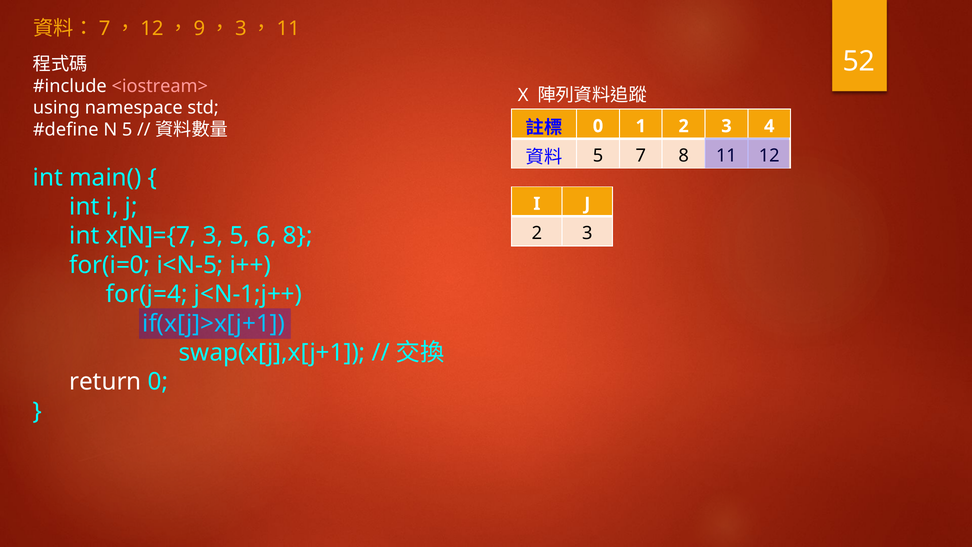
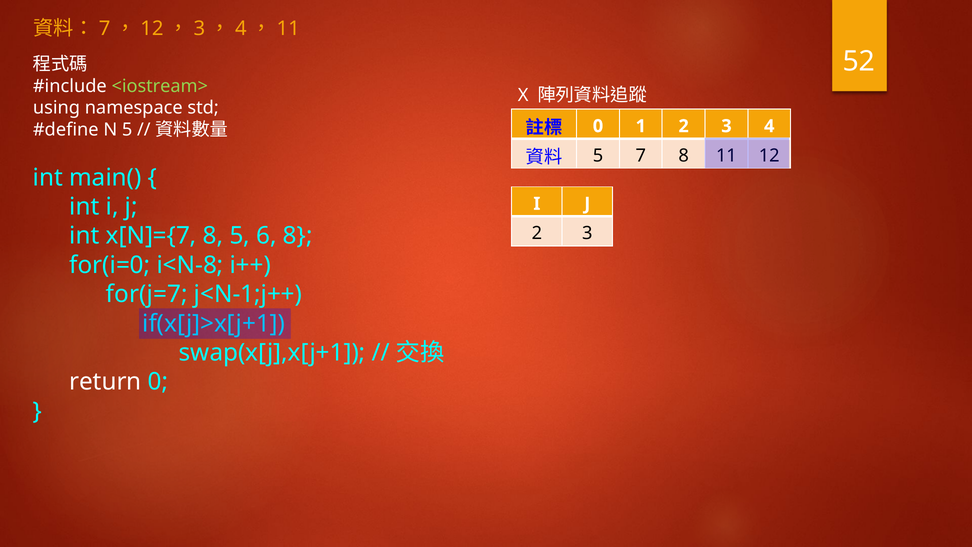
9 at (199, 28): 9 -> 3
3 at (241, 28): 3 -> 4
<iostream> colour: pink -> light green
x[N]={7 3: 3 -> 8
i<N-5: i<N-5 -> i<N-8
for(j=4: for(j=4 -> for(j=7
